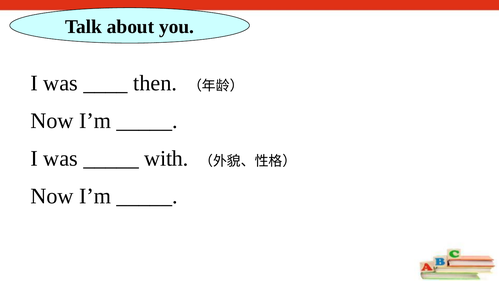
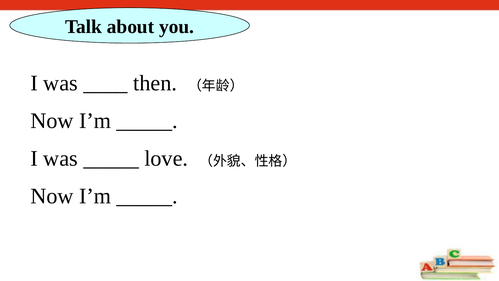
with: with -> love
